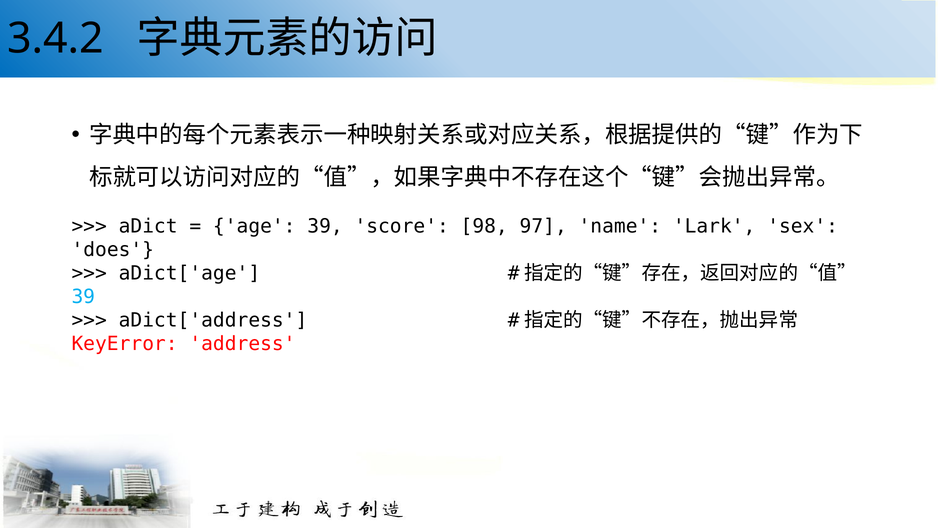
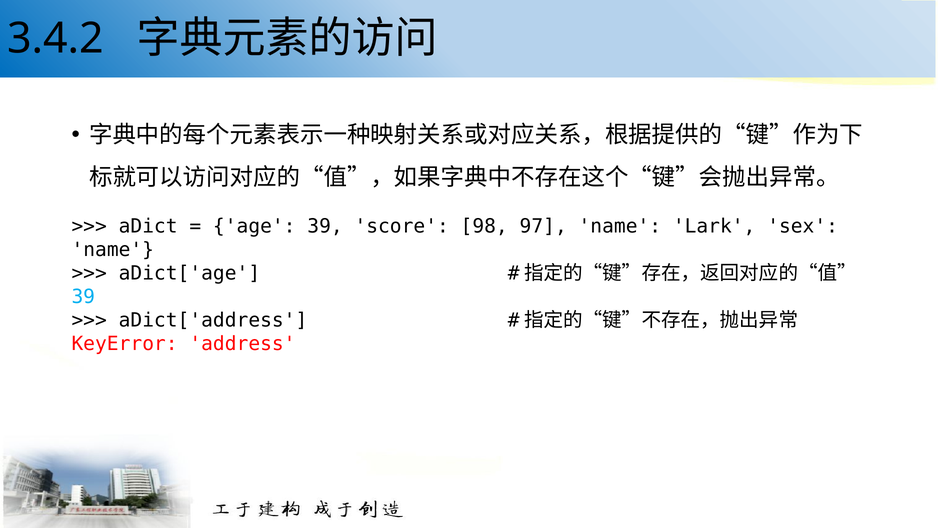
does at (113, 250): does -> name
